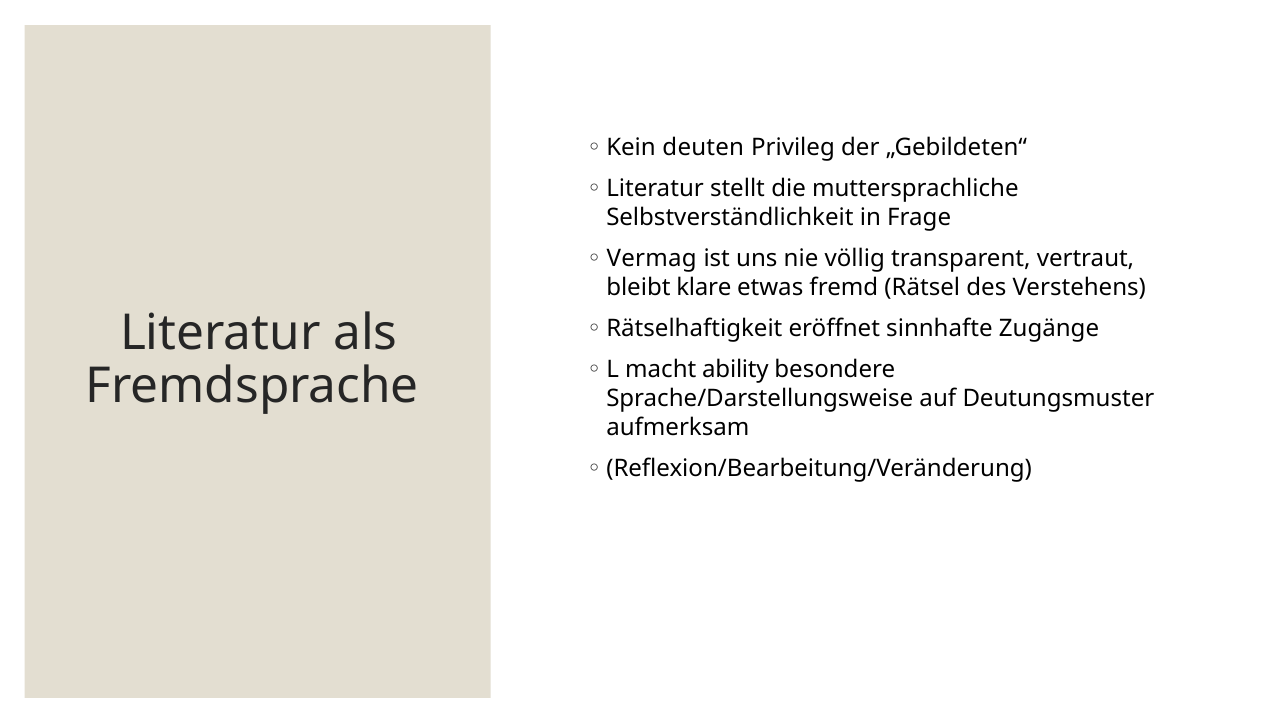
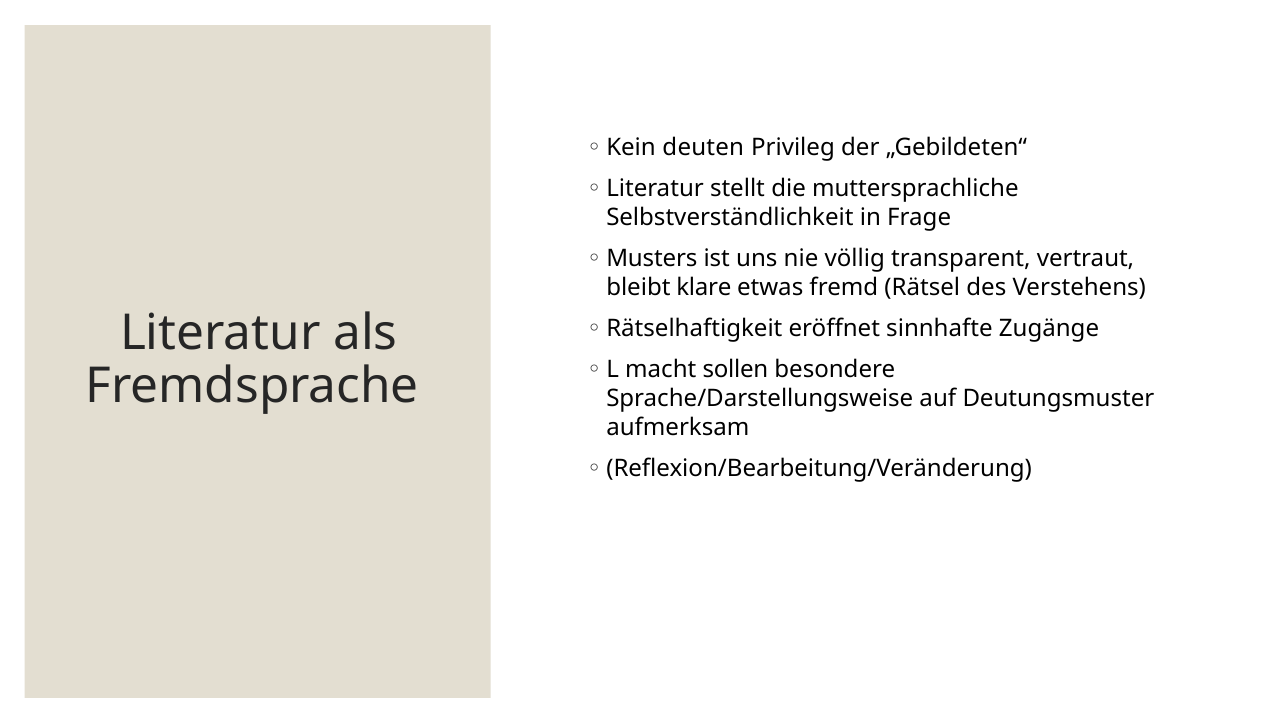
Vermag: Vermag -> Musters
ability: ability -> sollen
